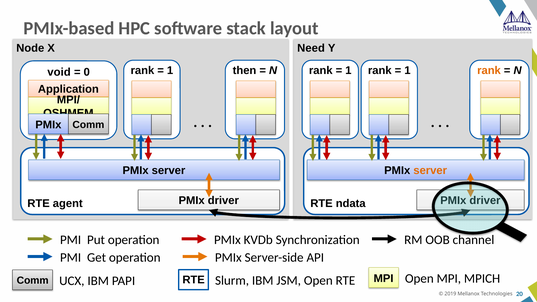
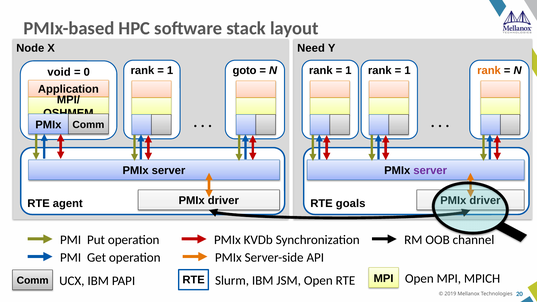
then: then -> goto
server at (430, 171) colour: orange -> purple
ndata: ndata -> goals
